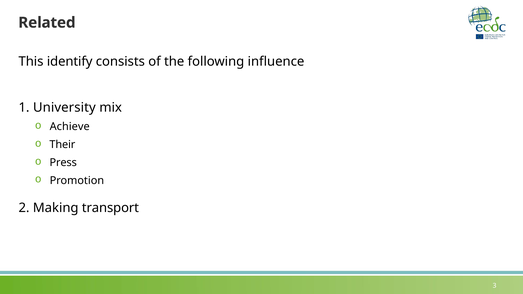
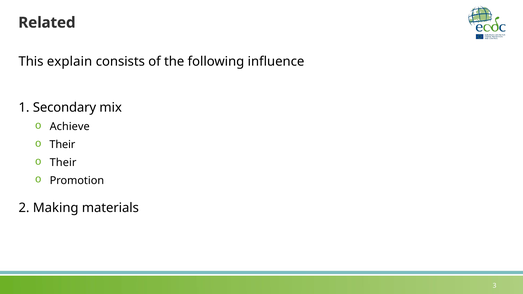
identify: identify -> explain
University: University -> Secondary
Press at (63, 163): Press -> Their
transport: transport -> materials
